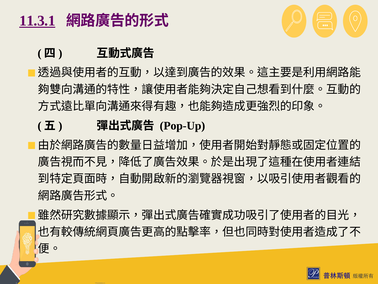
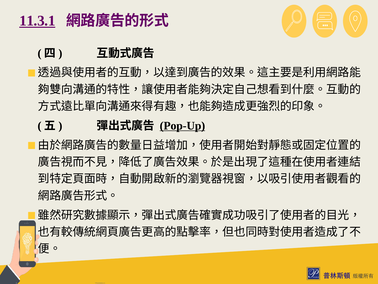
Pop-Up underline: none -> present
